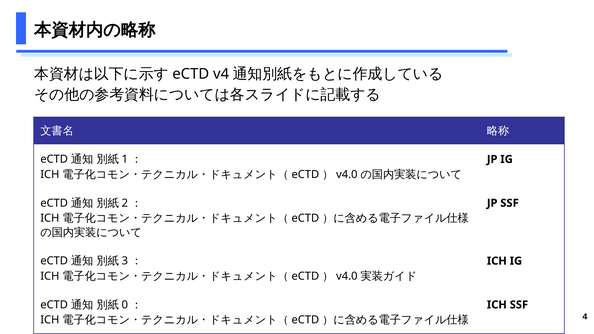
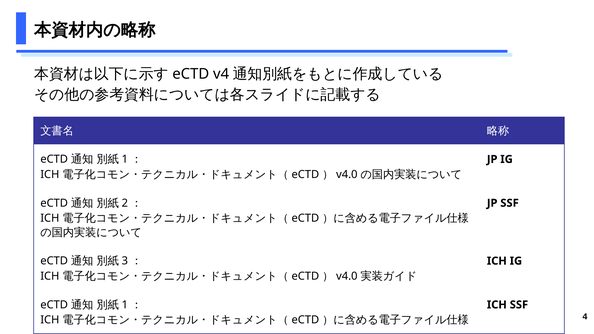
0 at (125, 305): 0 -> 1
